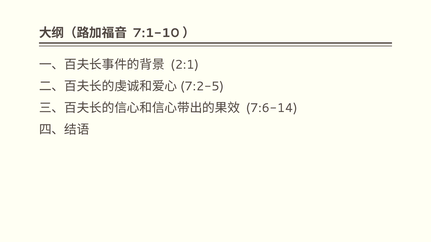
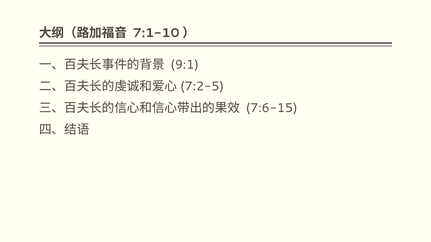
2:1: 2:1 -> 9:1
7:6-14: 7:6-14 -> 7:6-15
